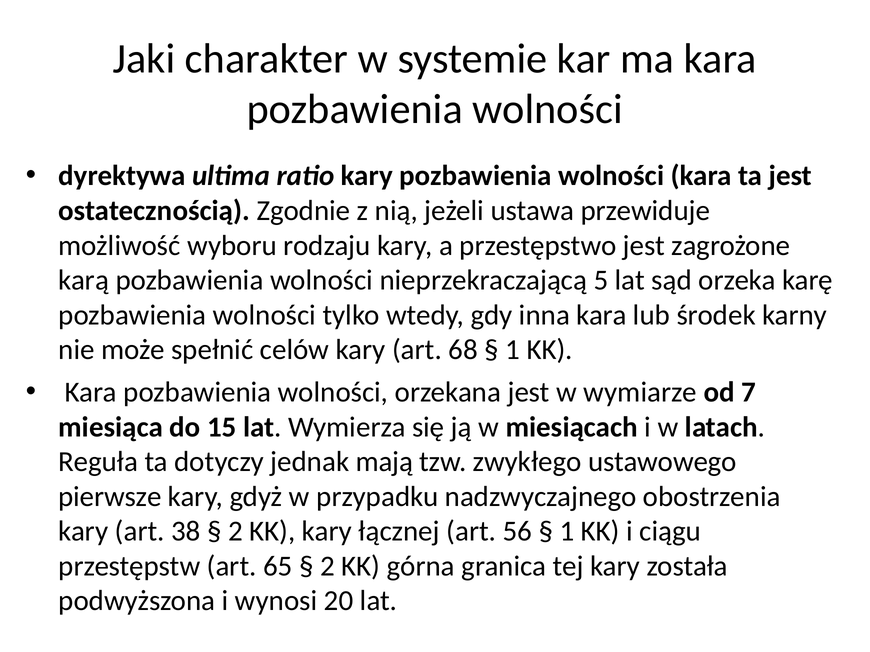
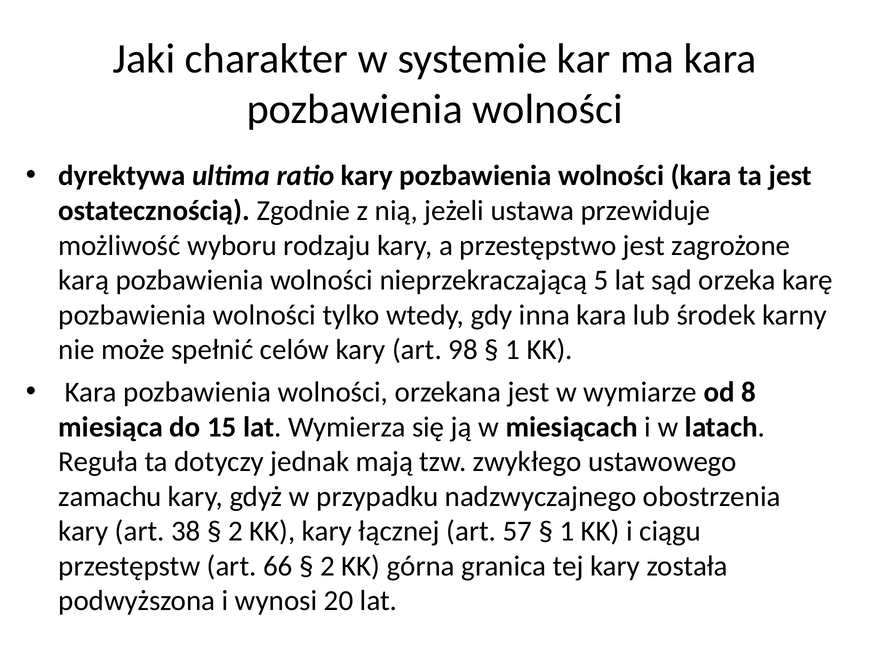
68: 68 -> 98
7: 7 -> 8
pierwsze: pierwsze -> zamachu
56: 56 -> 57
65: 65 -> 66
